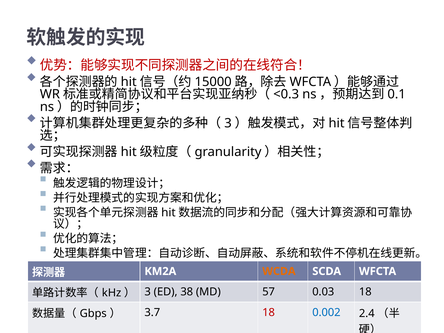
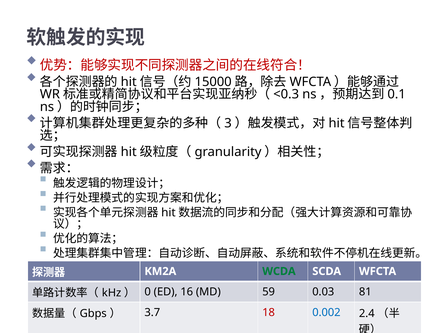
WCDA colour: orange -> green
3 at (148, 292): 3 -> 0
38: 38 -> 16
57: 57 -> 59
0.03 18: 18 -> 81
